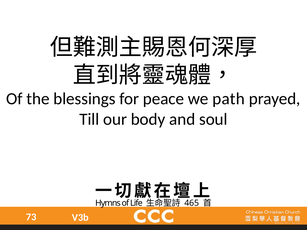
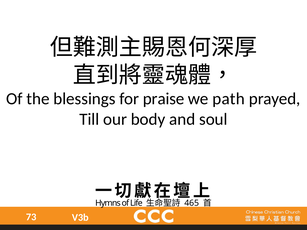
peace: peace -> praise
